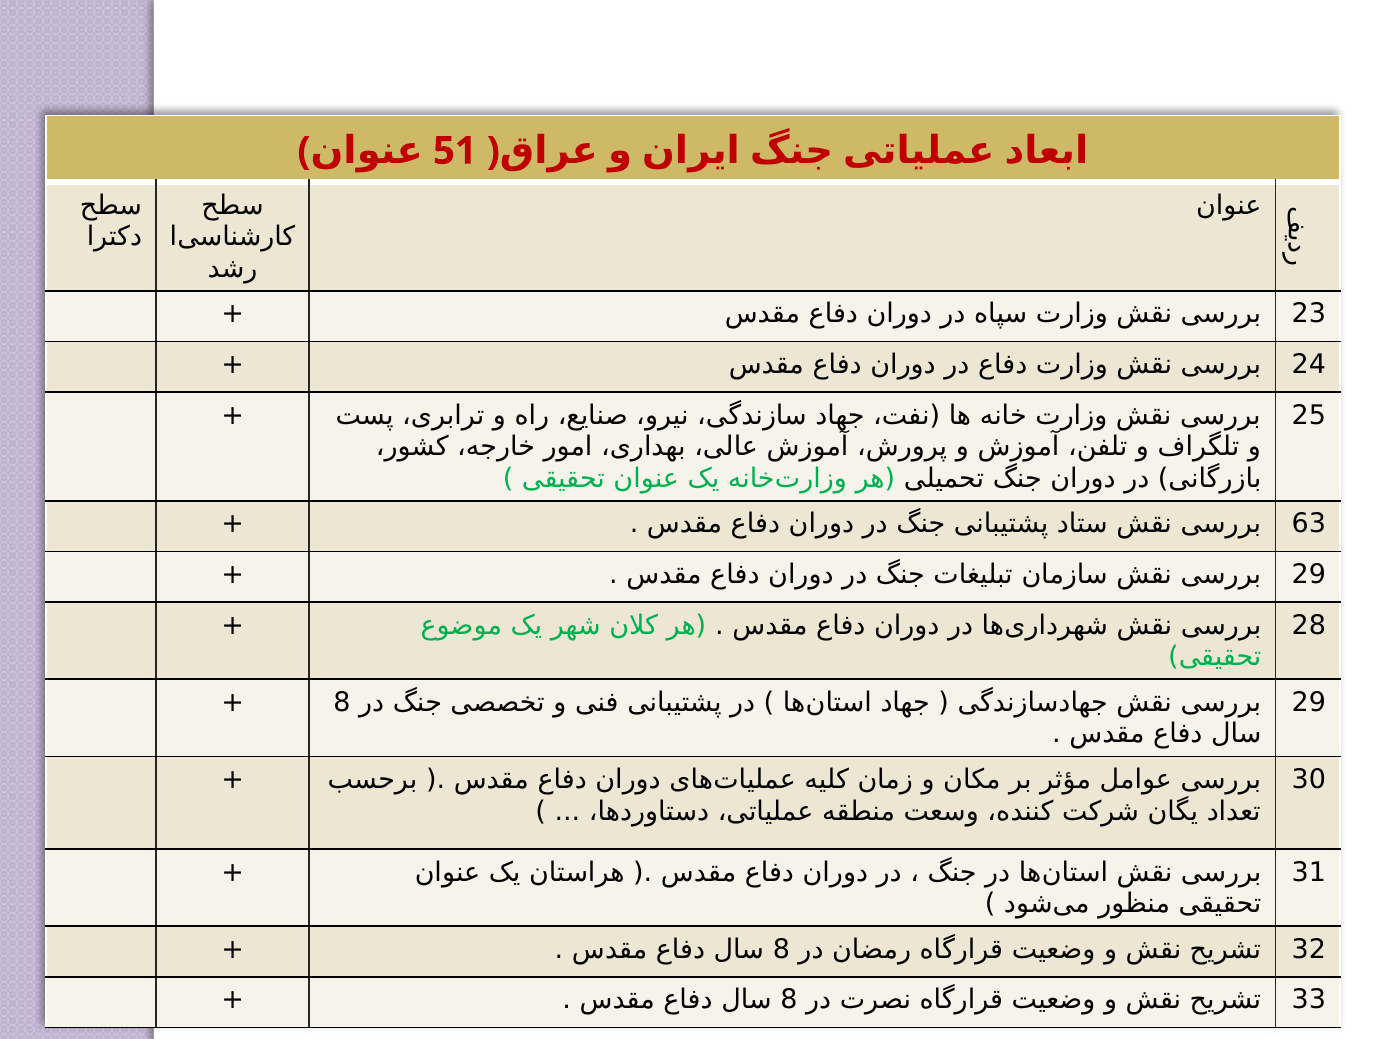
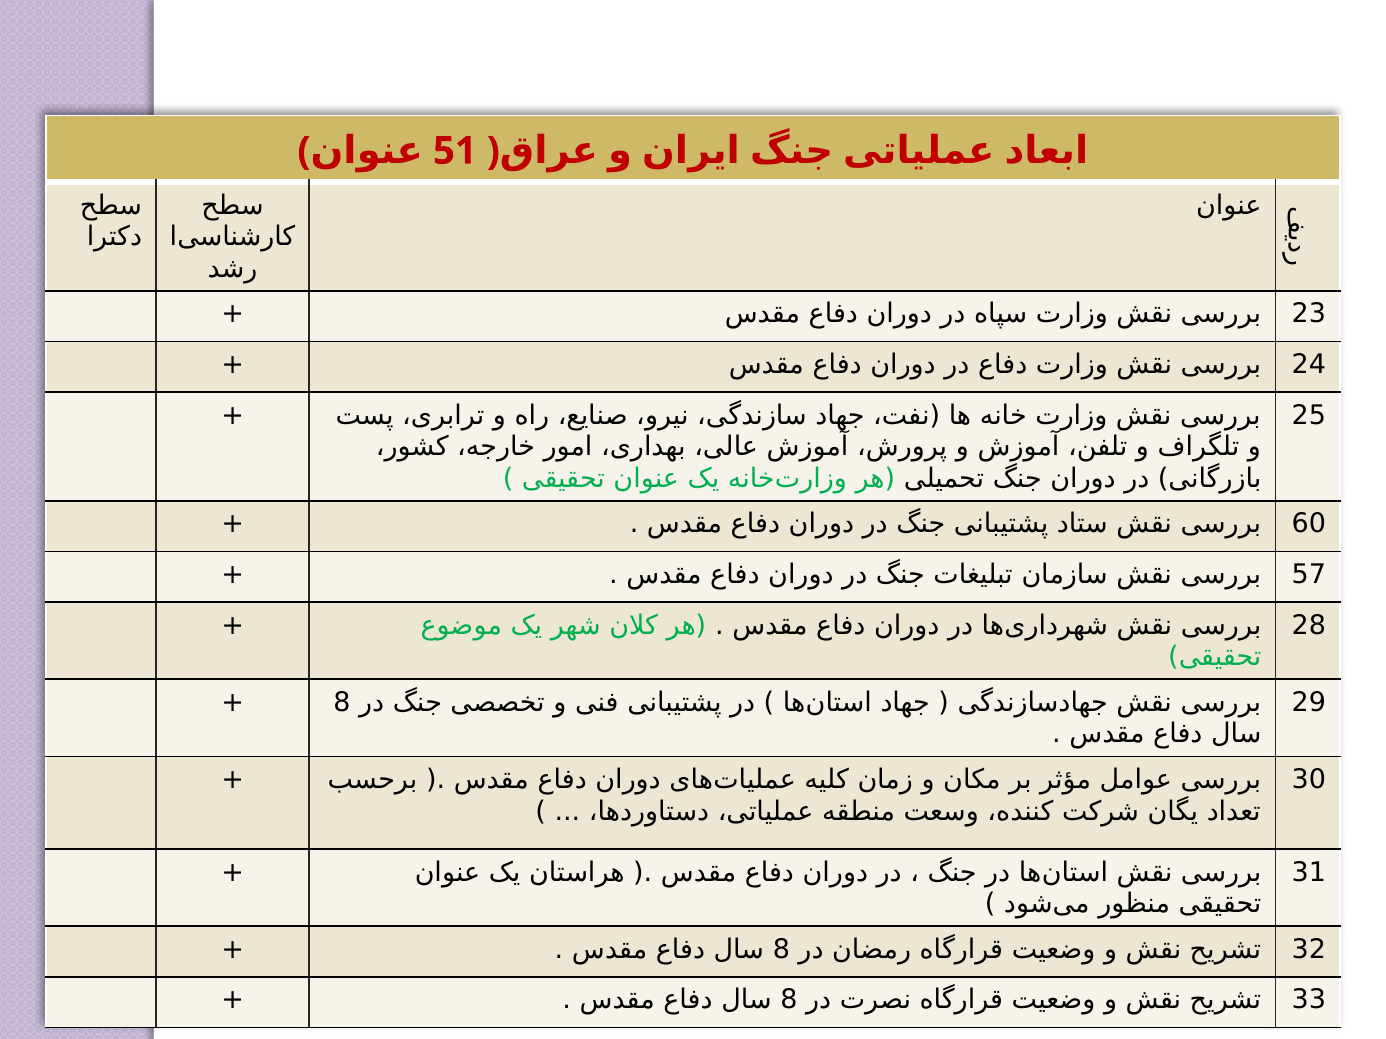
63: 63 -> 60
29 at (1309, 575): 29 -> 57
